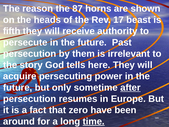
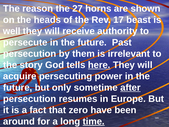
87: 87 -> 27
fifth: fifth -> well
here underline: none -> present
